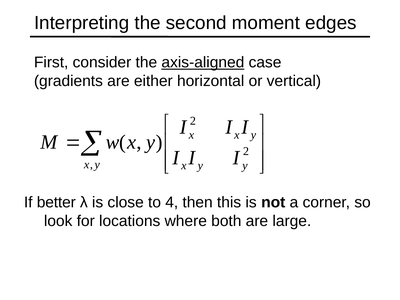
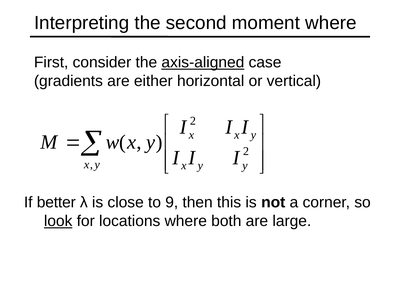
moment edges: edges -> where
4: 4 -> 9
look underline: none -> present
